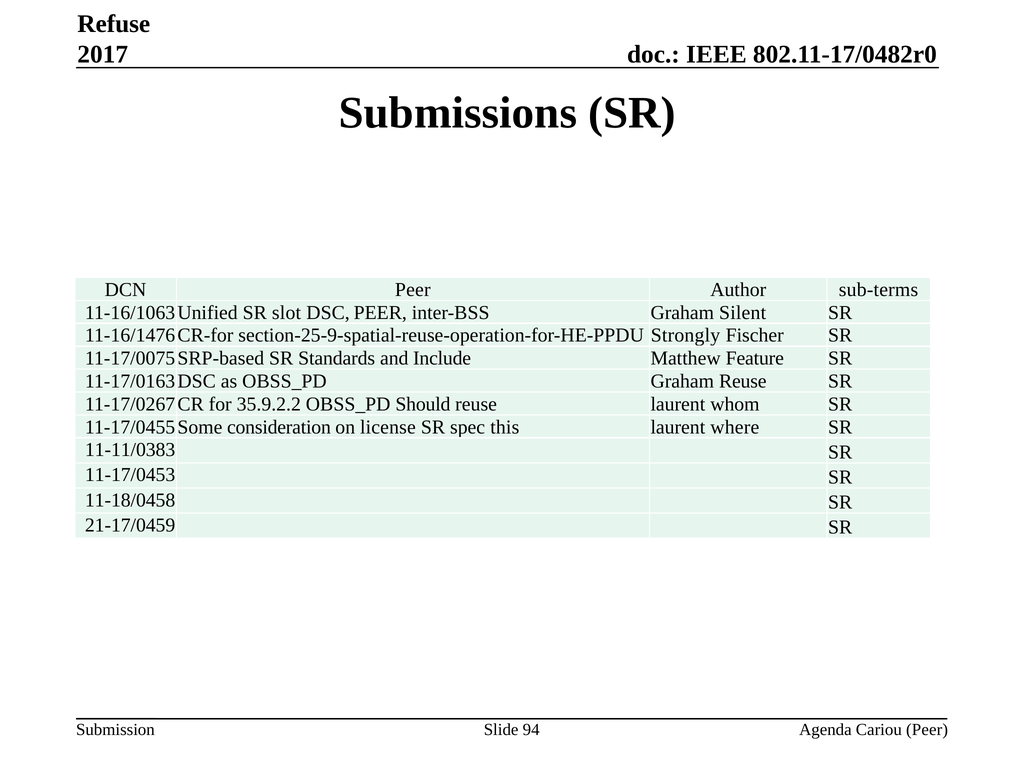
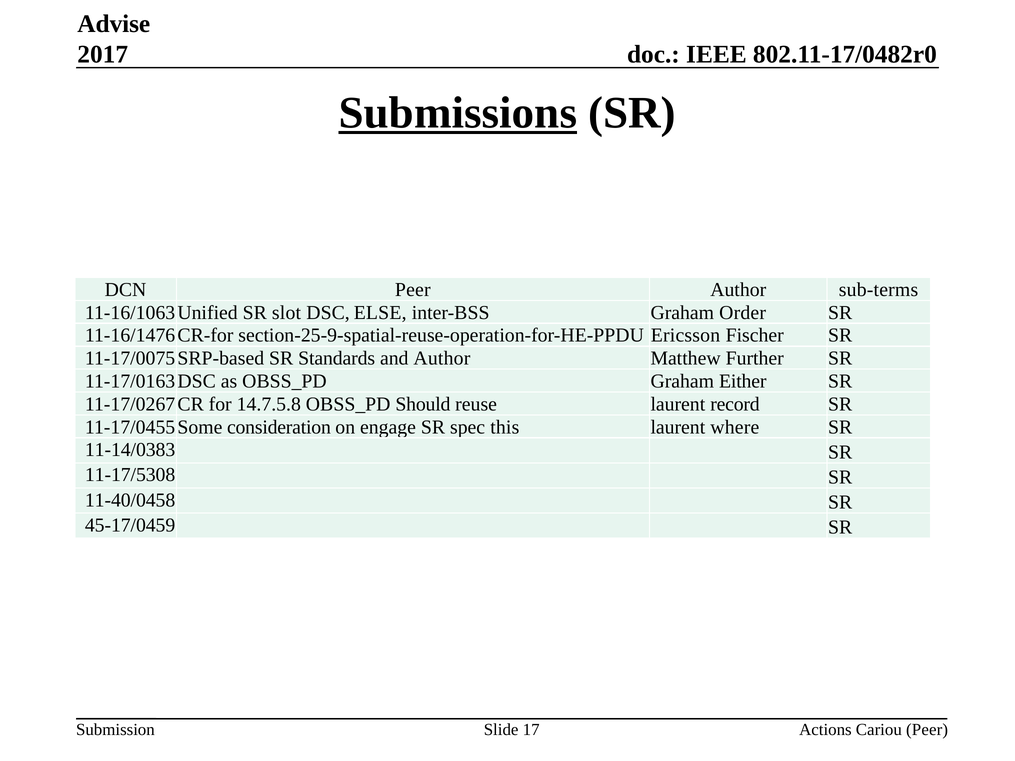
Refuse: Refuse -> Advise
Submissions underline: none -> present
DSC PEER: PEER -> ELSE
Silent: Silent -> Order
Strongly: Strongly -> Ericsson
and Include: Include -> Author
Feature: Feature -> Further
Graham Reuse: Reuse -> Either
35.9.2.2: 35.9.2.2 -> 14.7.5.8
whom: whom -> record
license: license -> engage
11-11/0383: 11-11/0383 -> 11-14/0383
11-17/0453: 11-17/0453 -> 11-17/5308
11-18/0458: 11-18/0458 -> 11-40/0458
21-17/0459: 21-17/0459 -> 45-17/0459
94: 94 -> 17
Agenda: Agenda -> Actions
